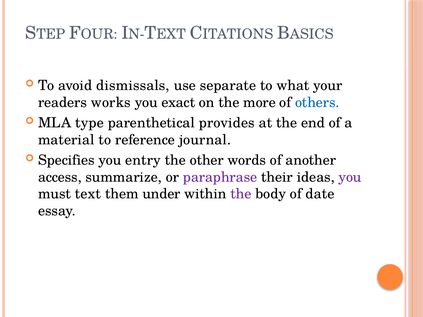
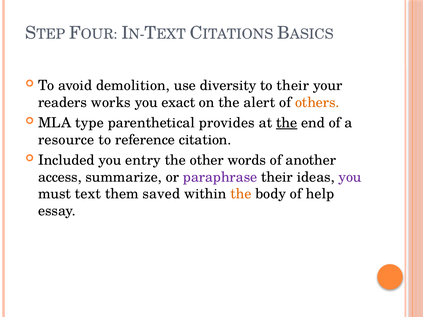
dismissals: dismissals -> demolition
separate: separate -> diversity
to what: what -> their
more: more -> alert
others colour: blue -> orange
the at (287, 123) underline: none -> present
material: material -> resource
journal: journal -> citation
Specifies: Specifies -> Included
under: under -> saved
the at (241, 194) colour: purple -> orange
date: date -> help
